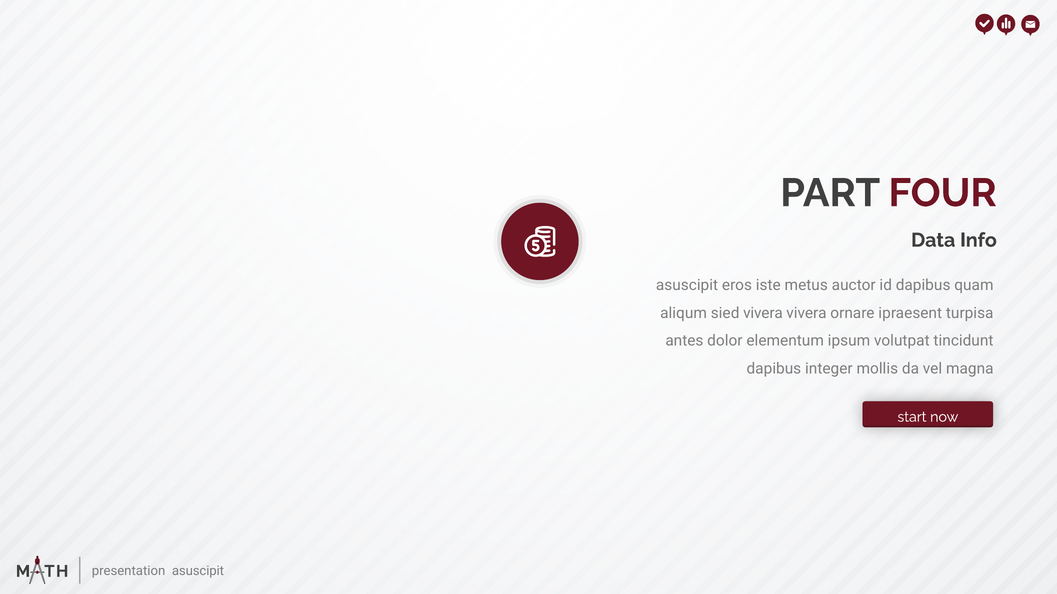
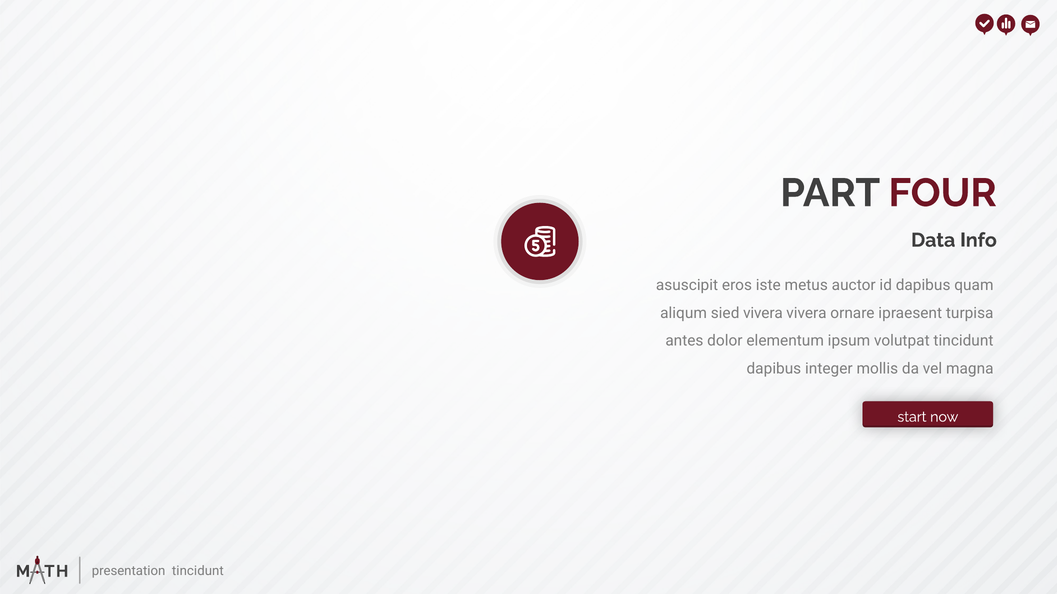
presentation asuscipit: asuscipit -> tincidunt
